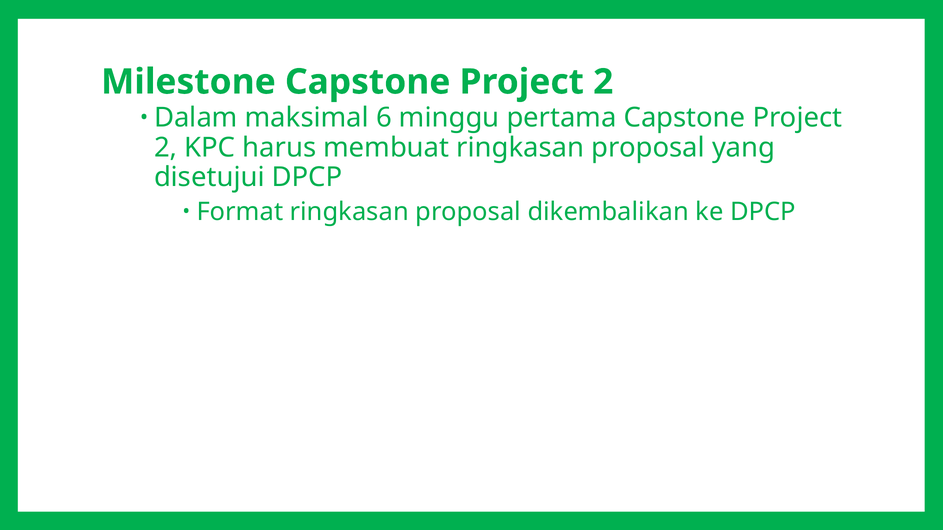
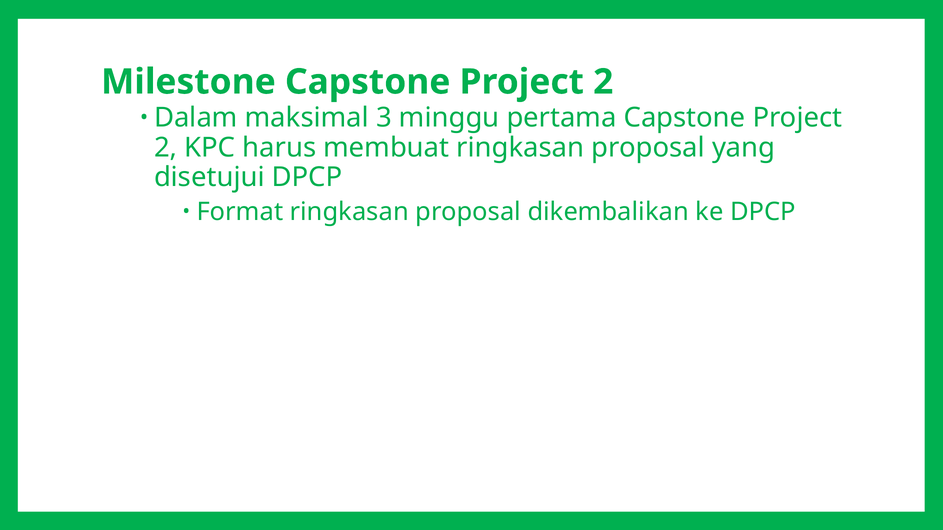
6: 6 -> 3
